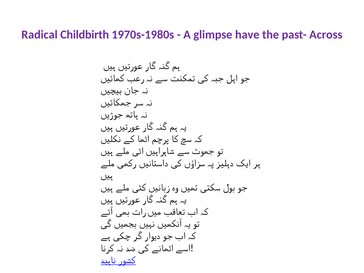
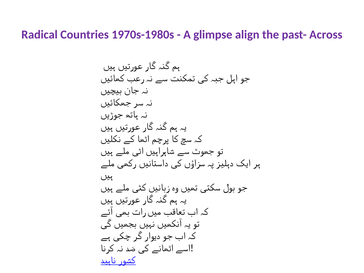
Childbirth: Childbirth -> Countries
have: have -> align
